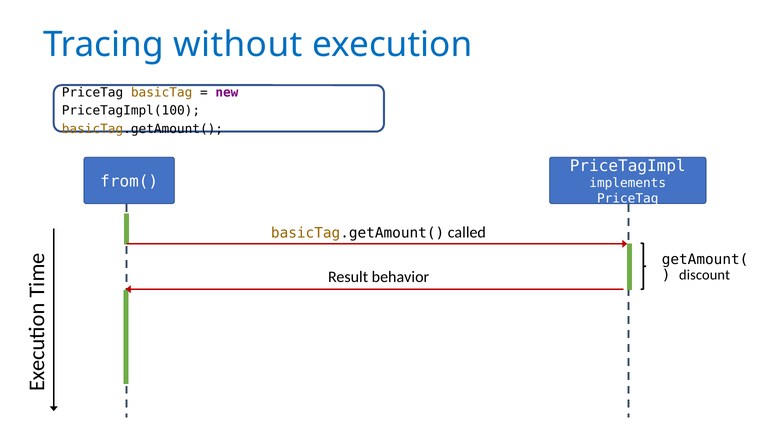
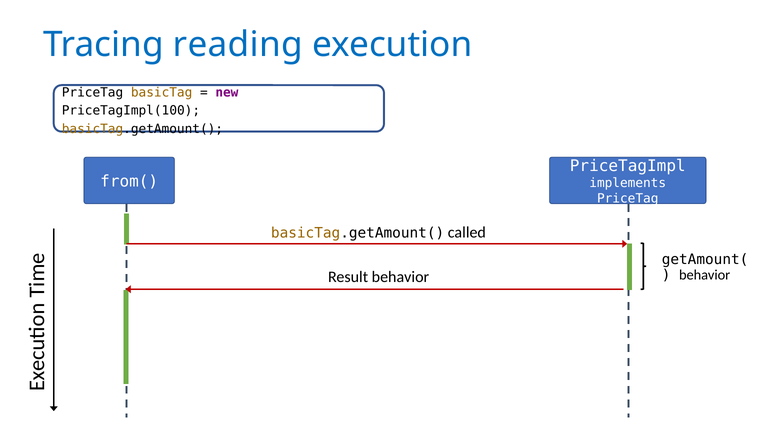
without: without -> reading
discount at (705, 275): discount -> behavior
